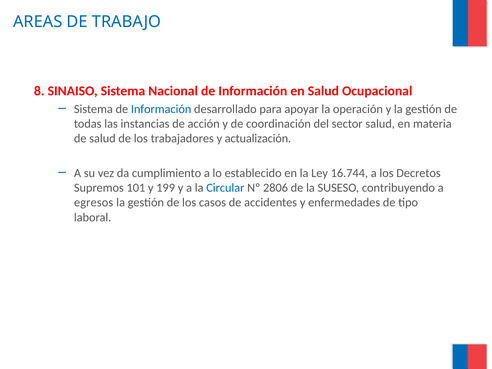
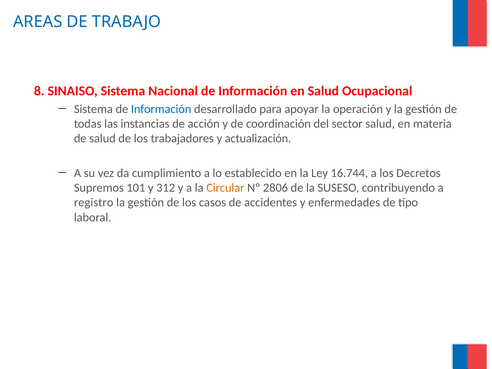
199: 199 -> 312
Circular colour: blue -> orange
egresos: egresos -> registro
